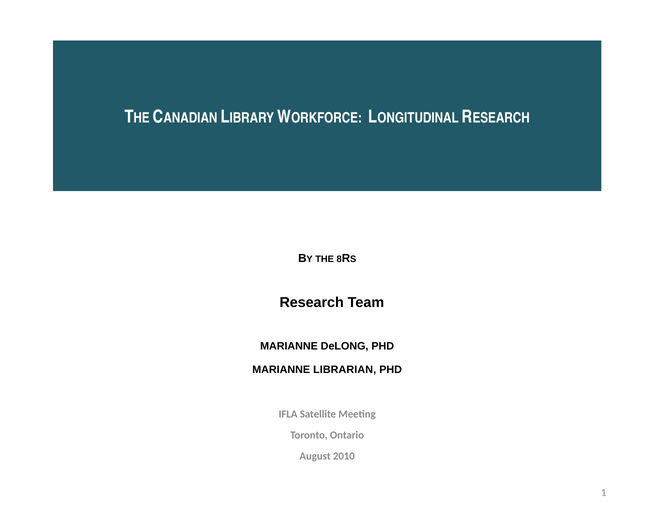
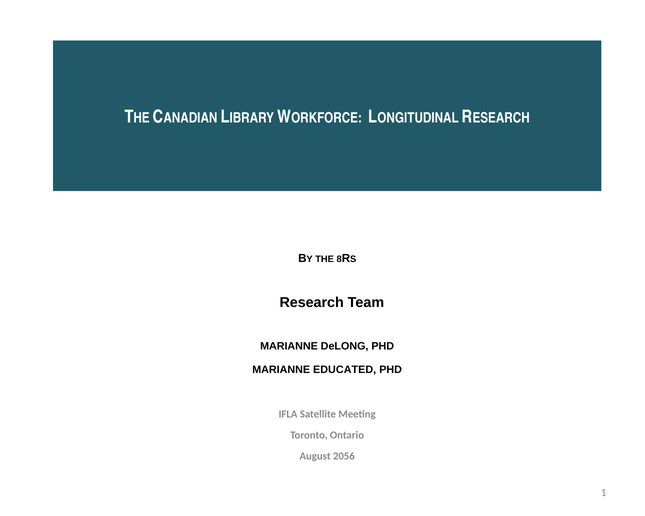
LIBRARIAN: LIBRARIAN -> EDUCATED
2010: 2010 -> 2056
